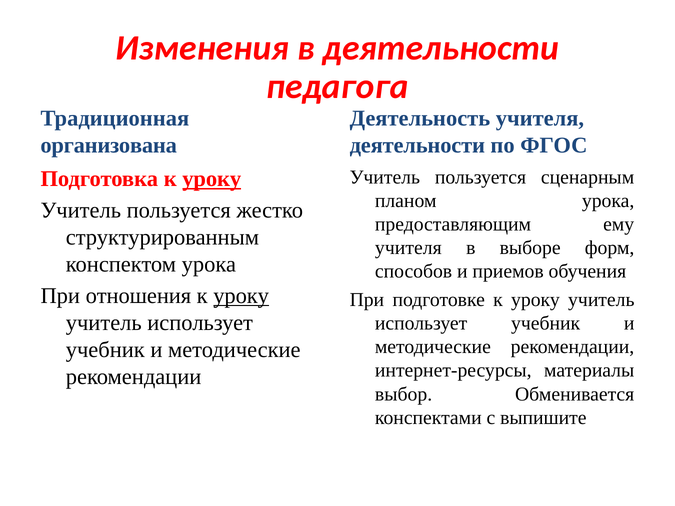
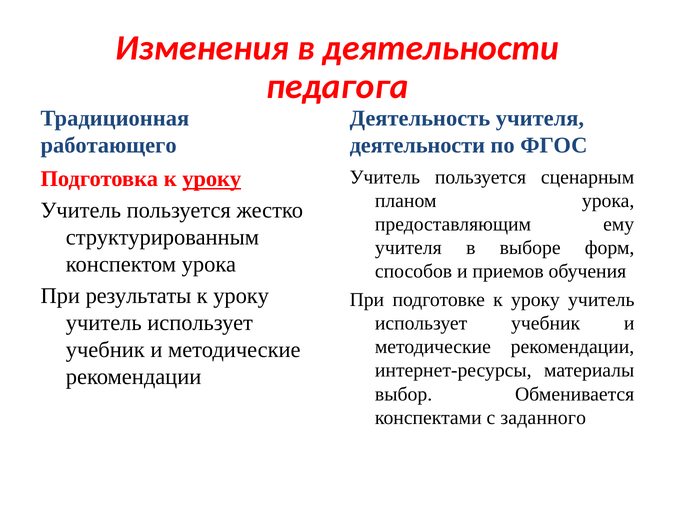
организована: организована -> работающего
отношения: отношения -> результаты
уроку at (241, 296) underline: present -> none
выпишите: выпишите -> заданного
